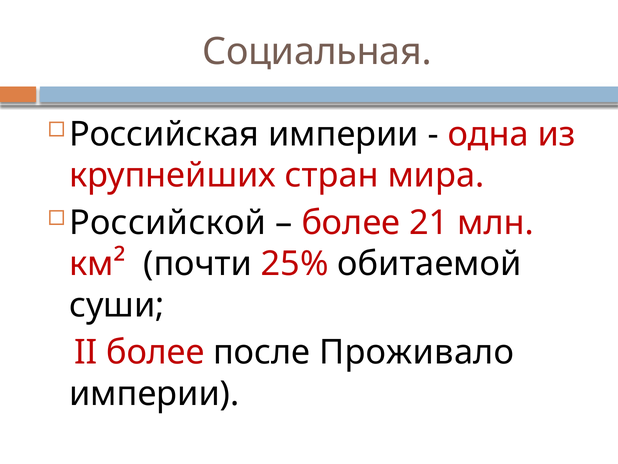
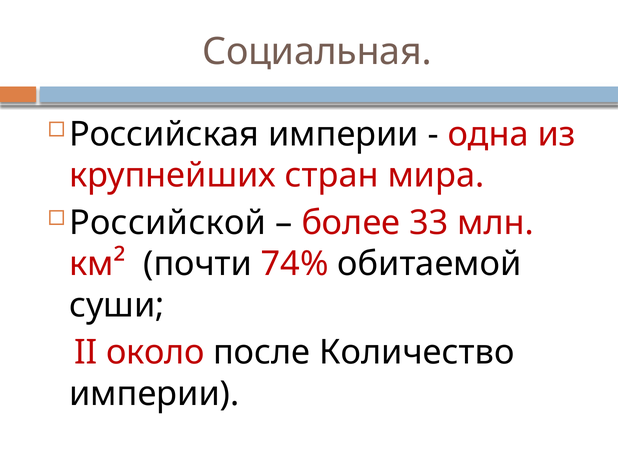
21: 21 -> 33
25%: 25% -> 74%
II более: более -> около
Проживало: Проживало -> Количество
